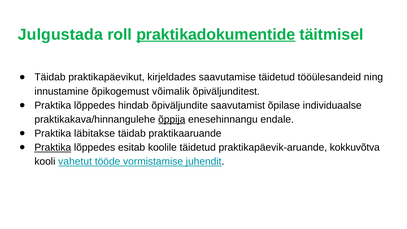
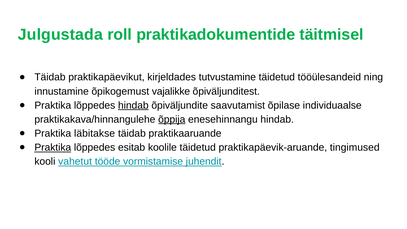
praktikadokumentide underline: present -> none
saavutamise: saavutamise -> tutvustamine
võimalik: võimalik -> vajalikke
hindab at (133, 105) underline: none -> present
enesehinnangu endale: endale -> hindab
kokkuvõtva: kokkuvõtva -> tingimused
